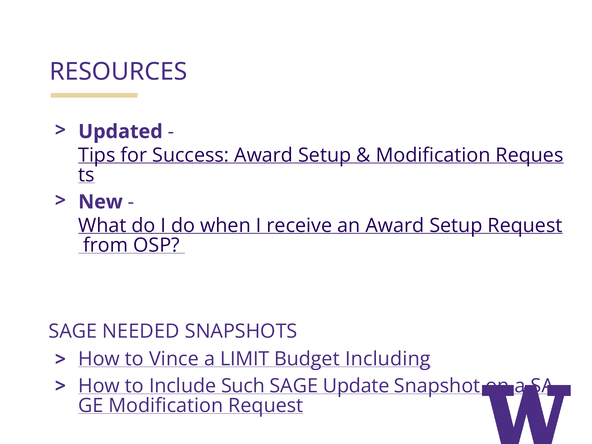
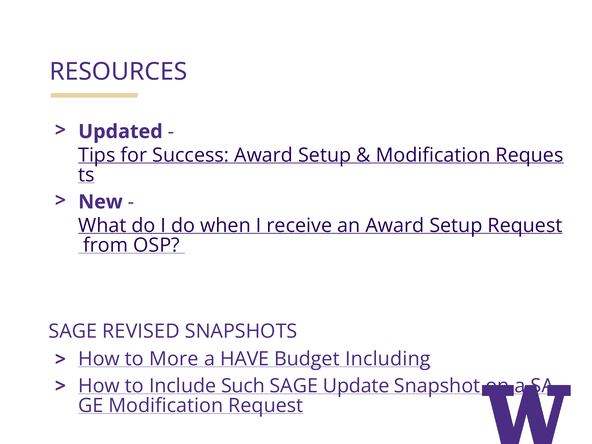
NEEDED: NEEDED -> REVISED
Vince: Vince -> More
LIMIT: LIMIT -> HAVE
